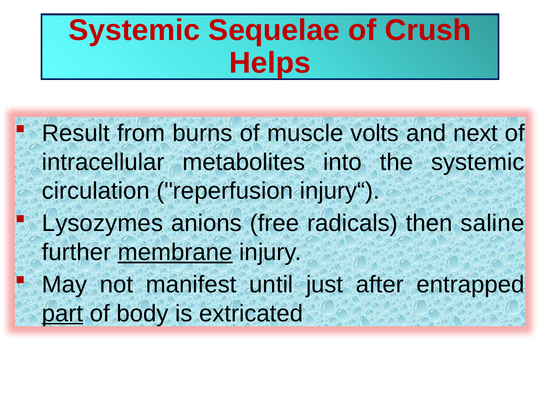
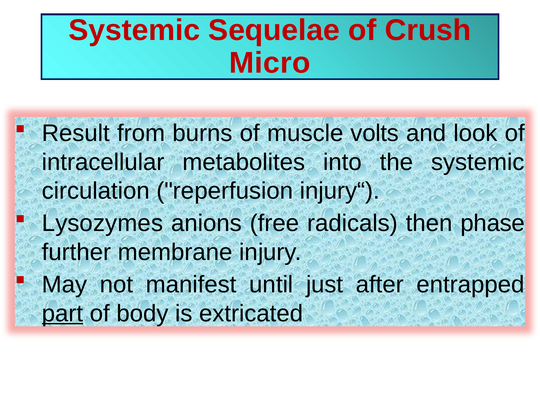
Helps: Helps -> Micro
next: next -> look
saline: saline -> phase
membrane underline: present -> none
